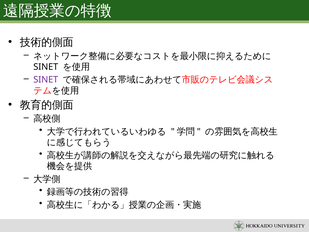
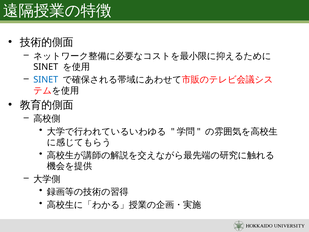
SINET at (46, 80) colour: purple -> blue
